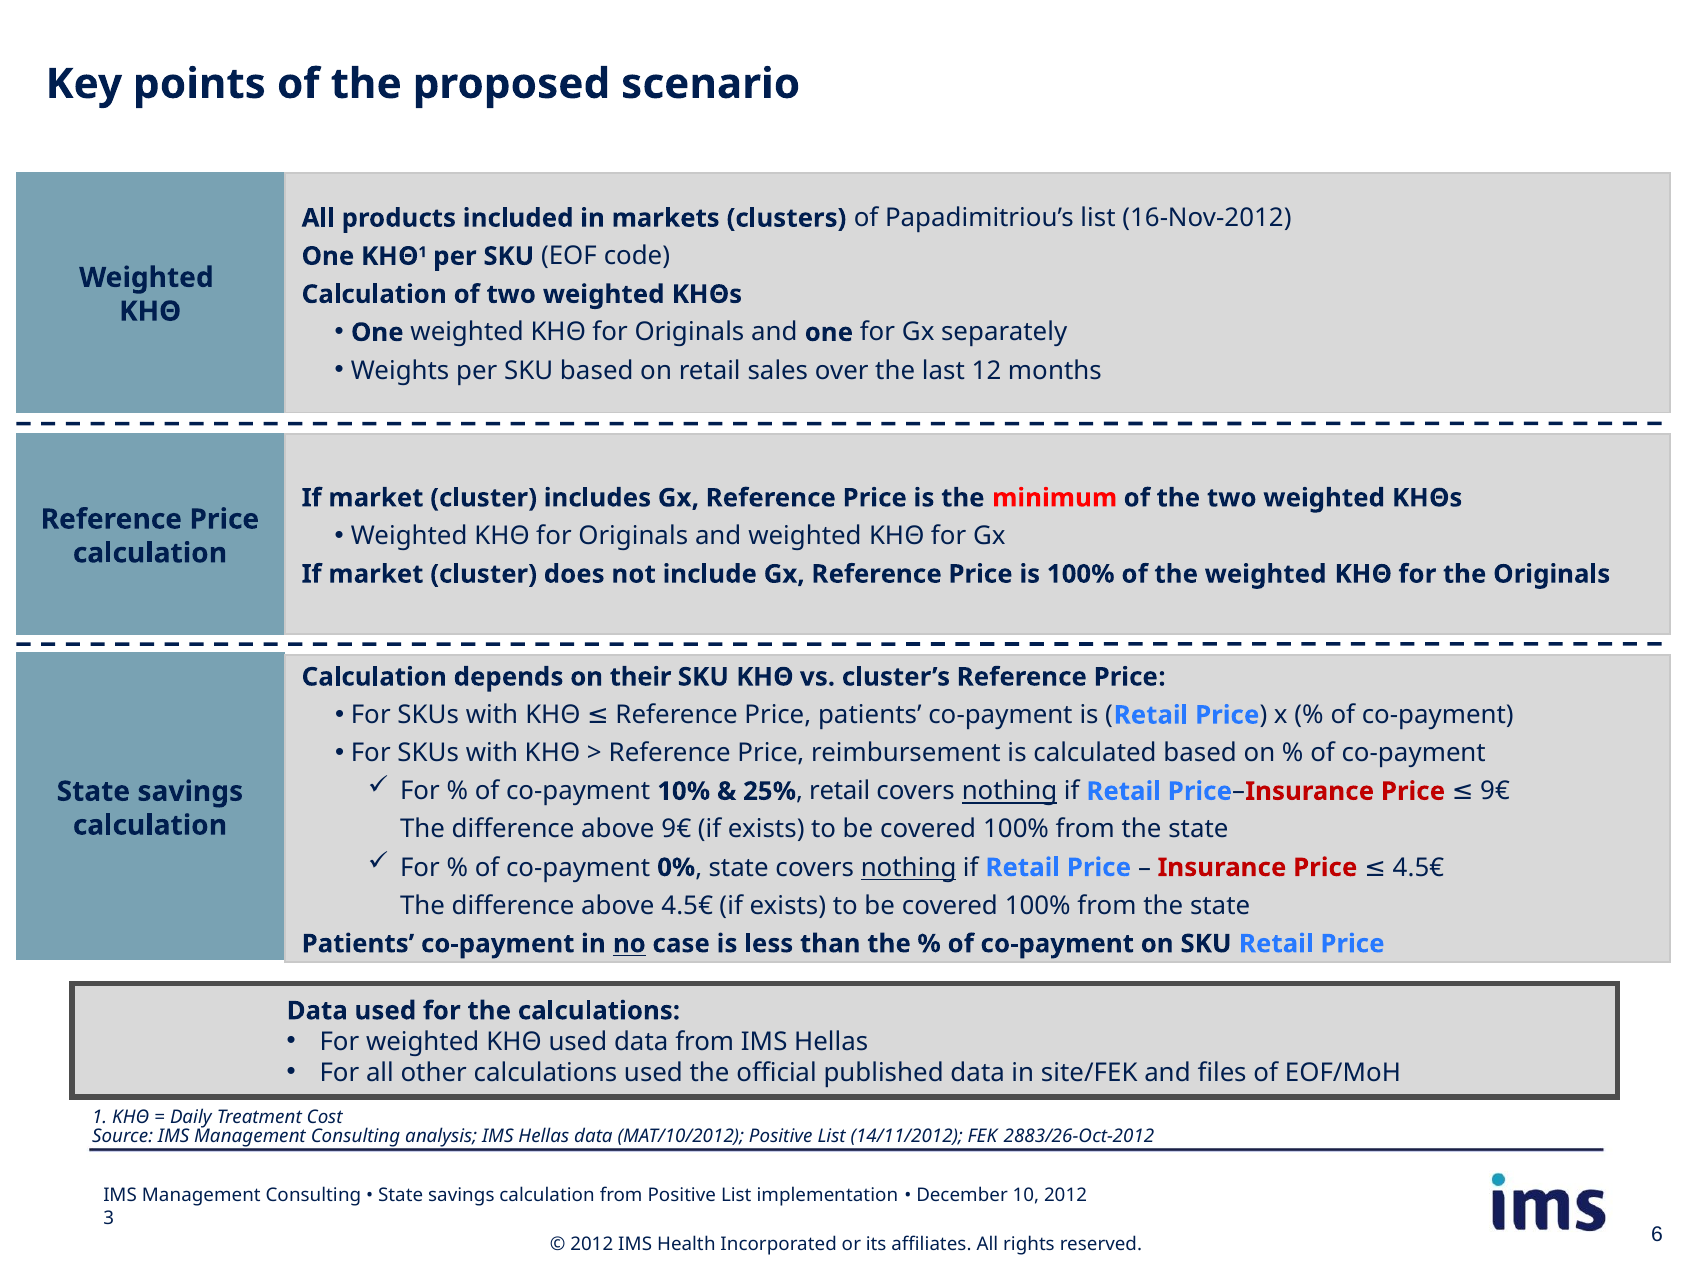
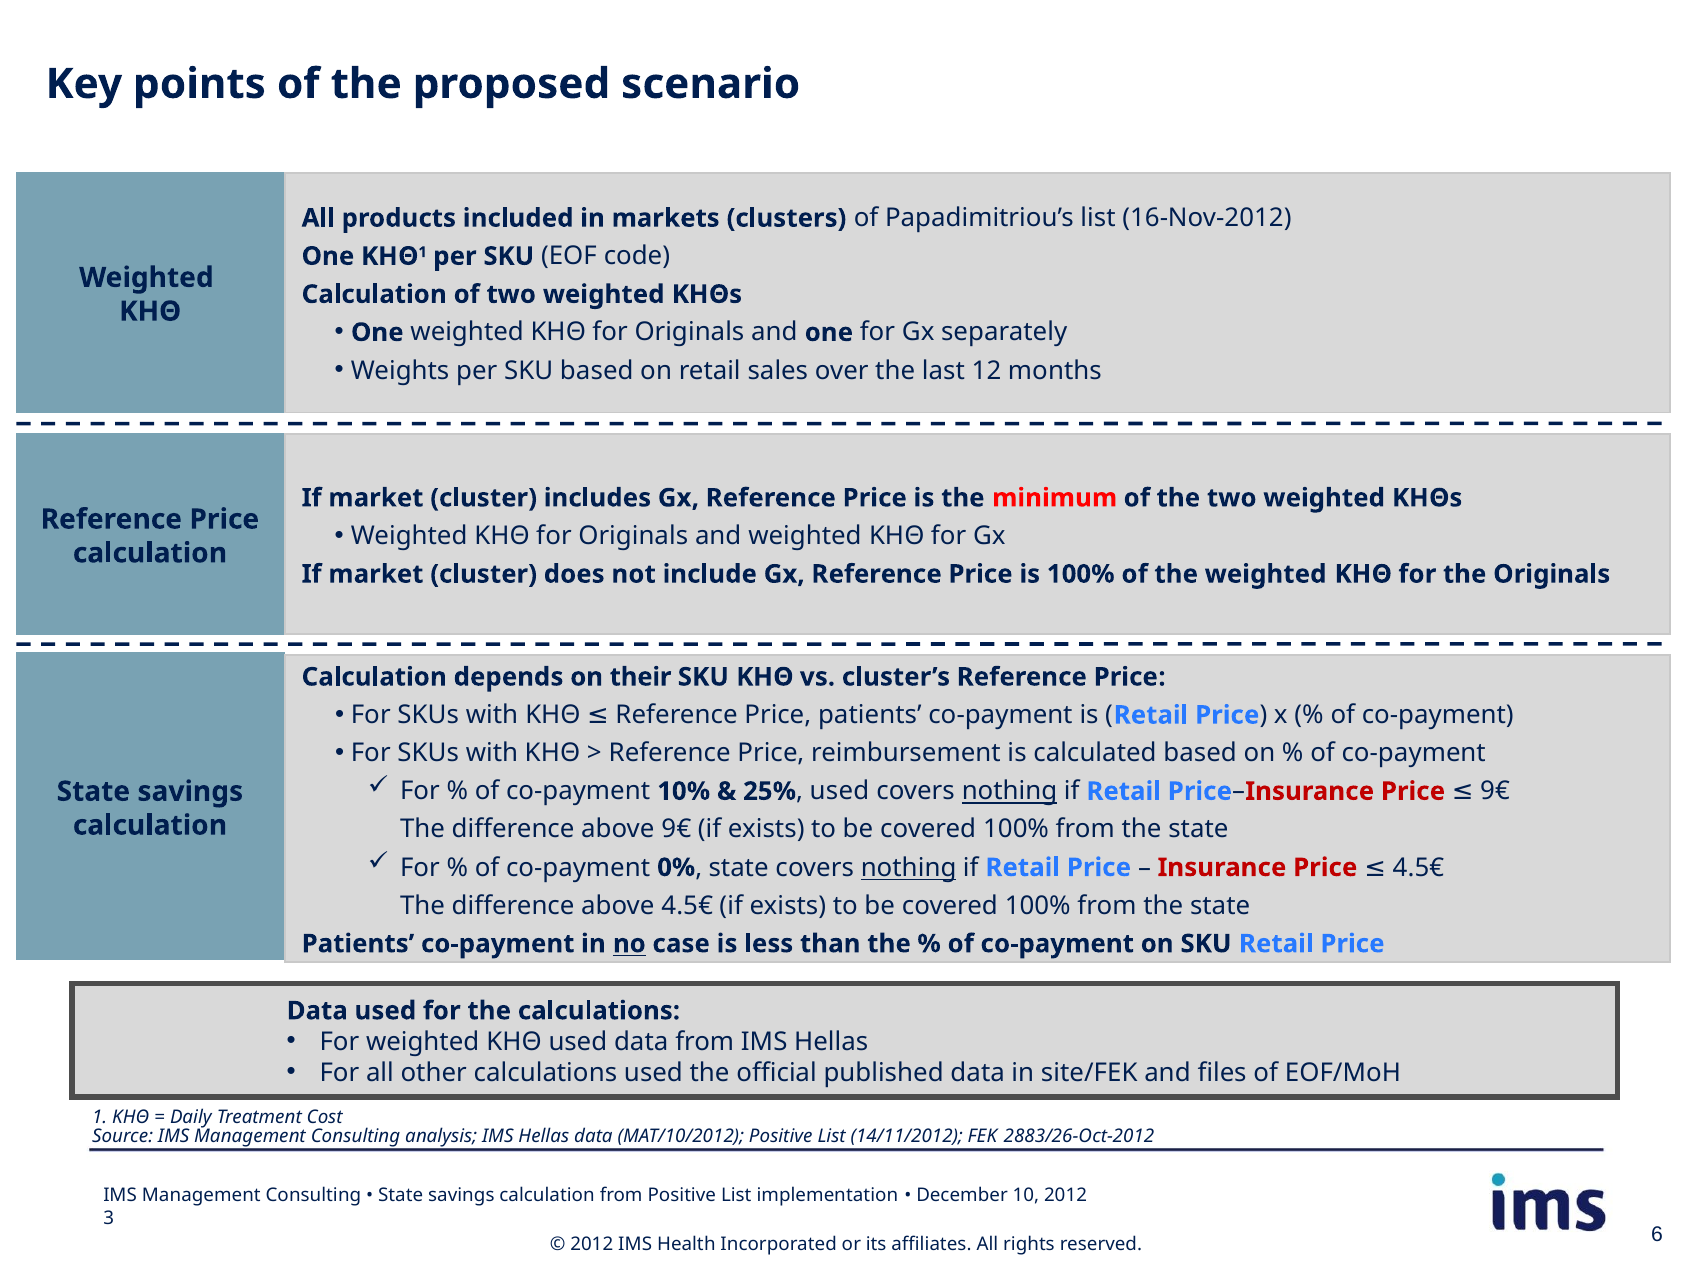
25% retail: retail -> used
